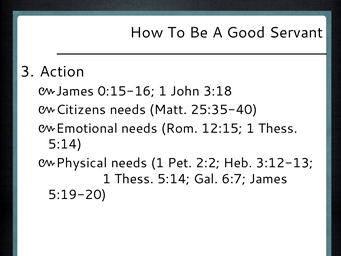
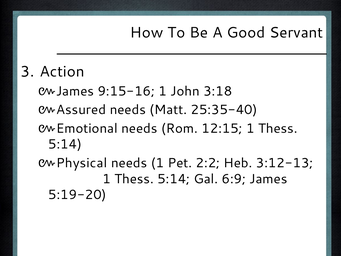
0:15-16: 0:15-16 -> 9:15-16
Citizens: Citizens -> Assured
6:7: 6:7 -> 6:9
